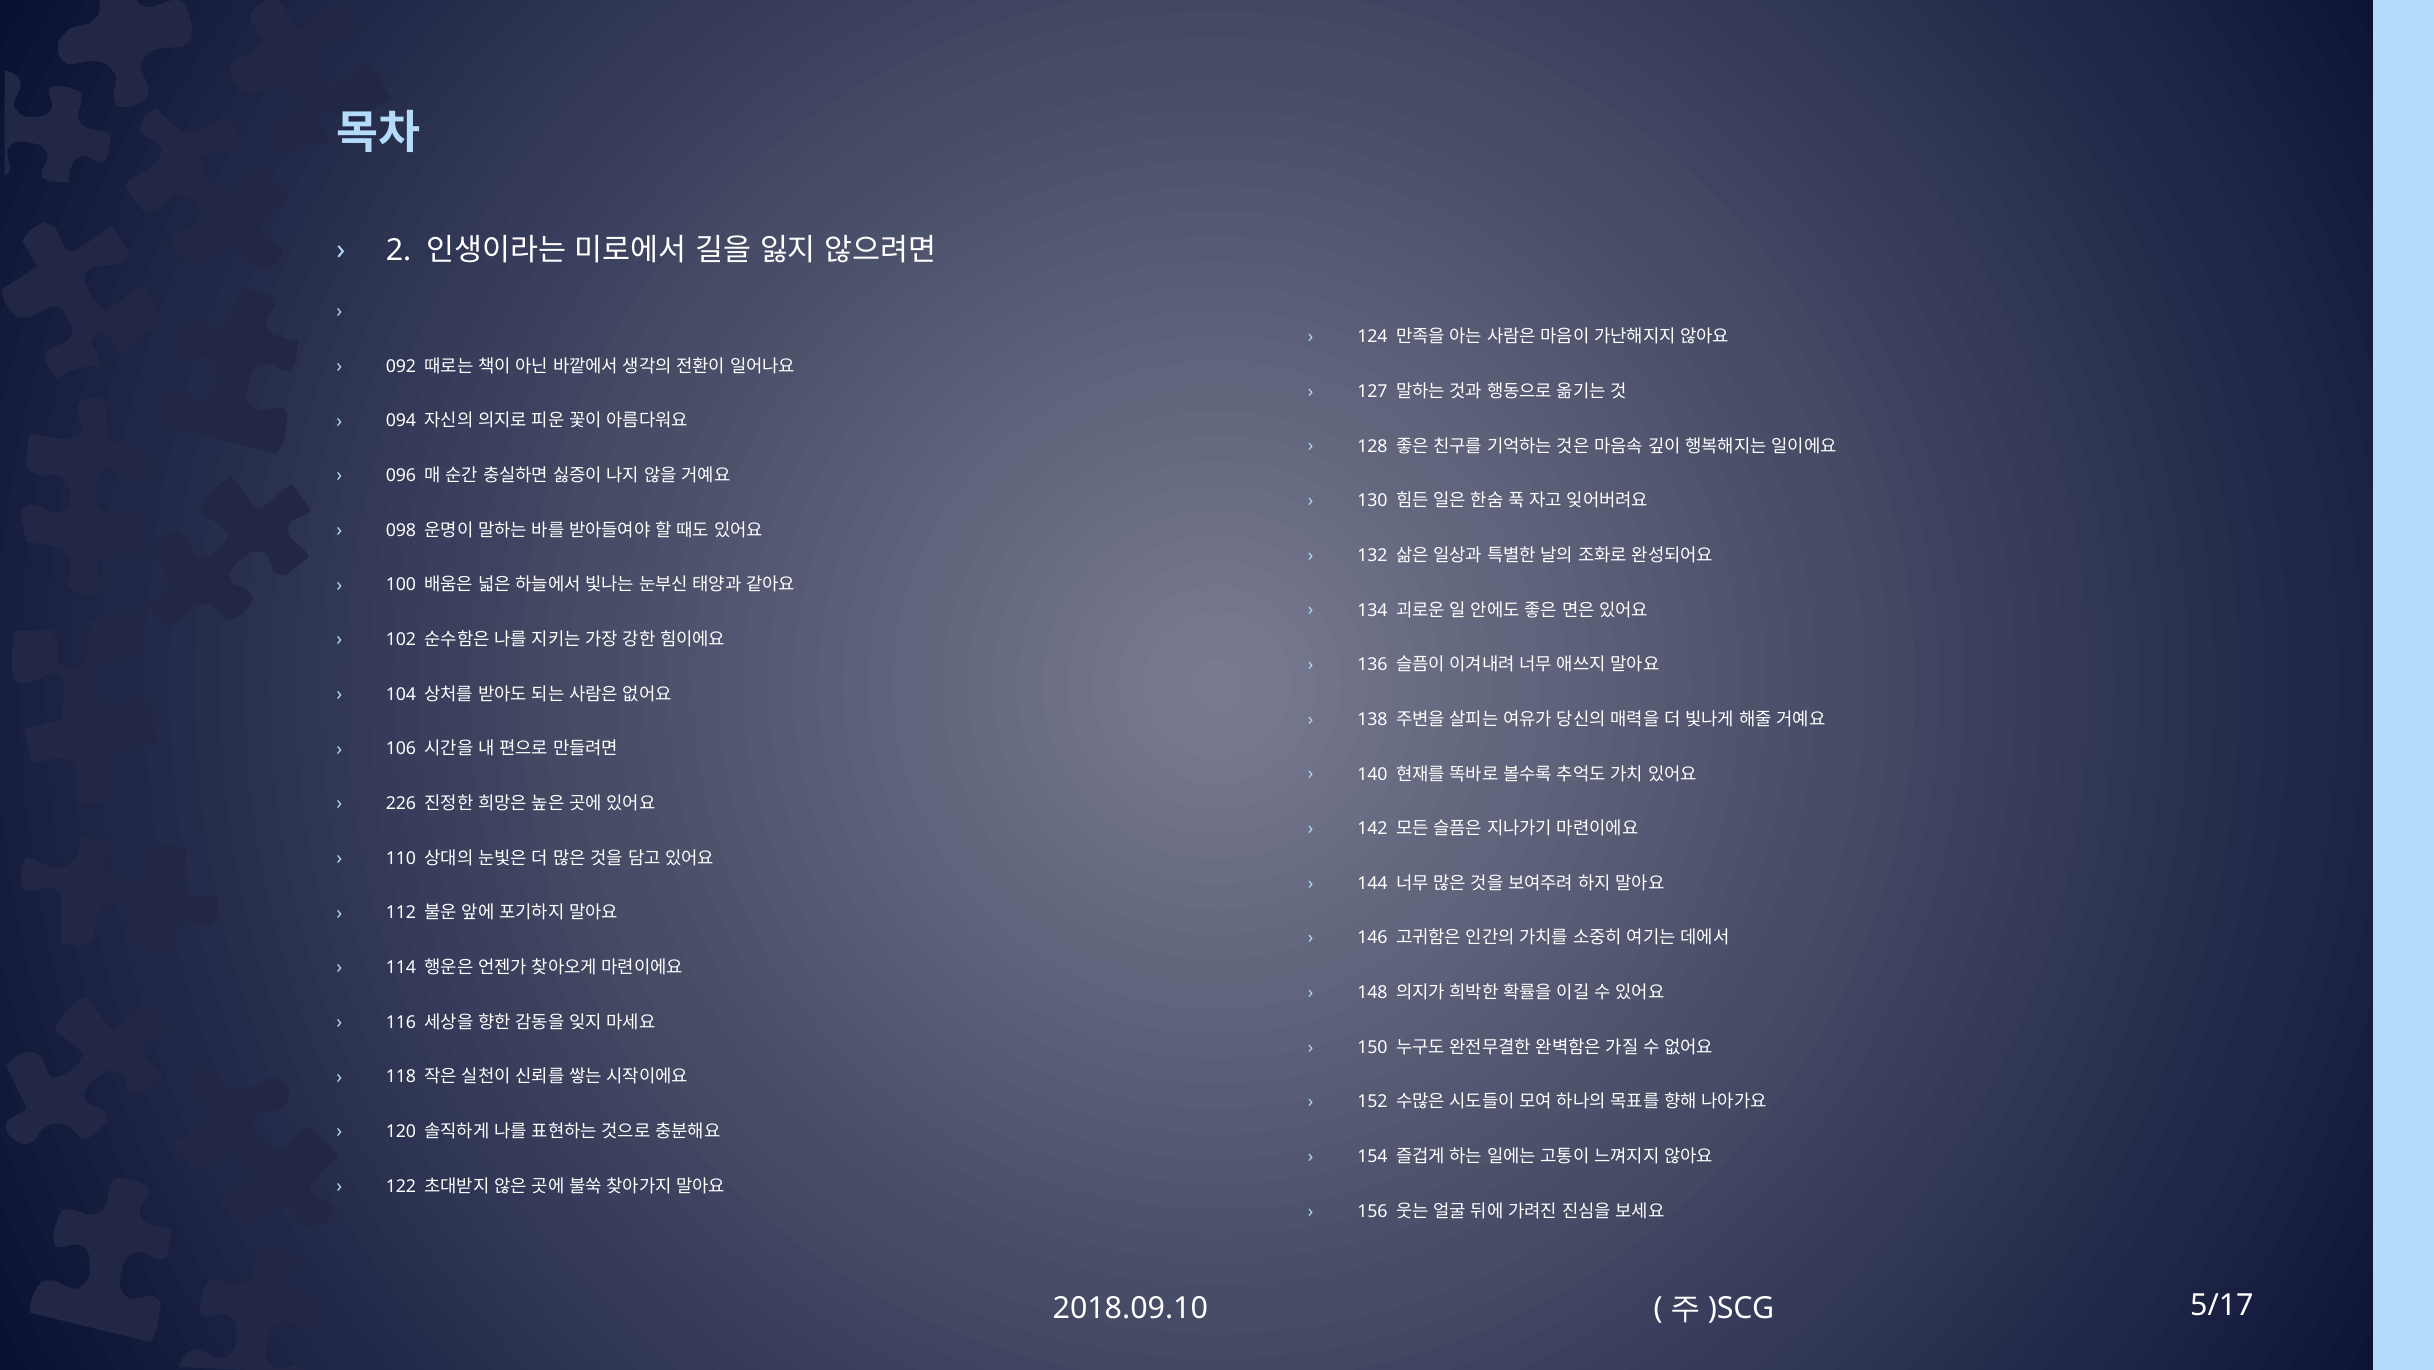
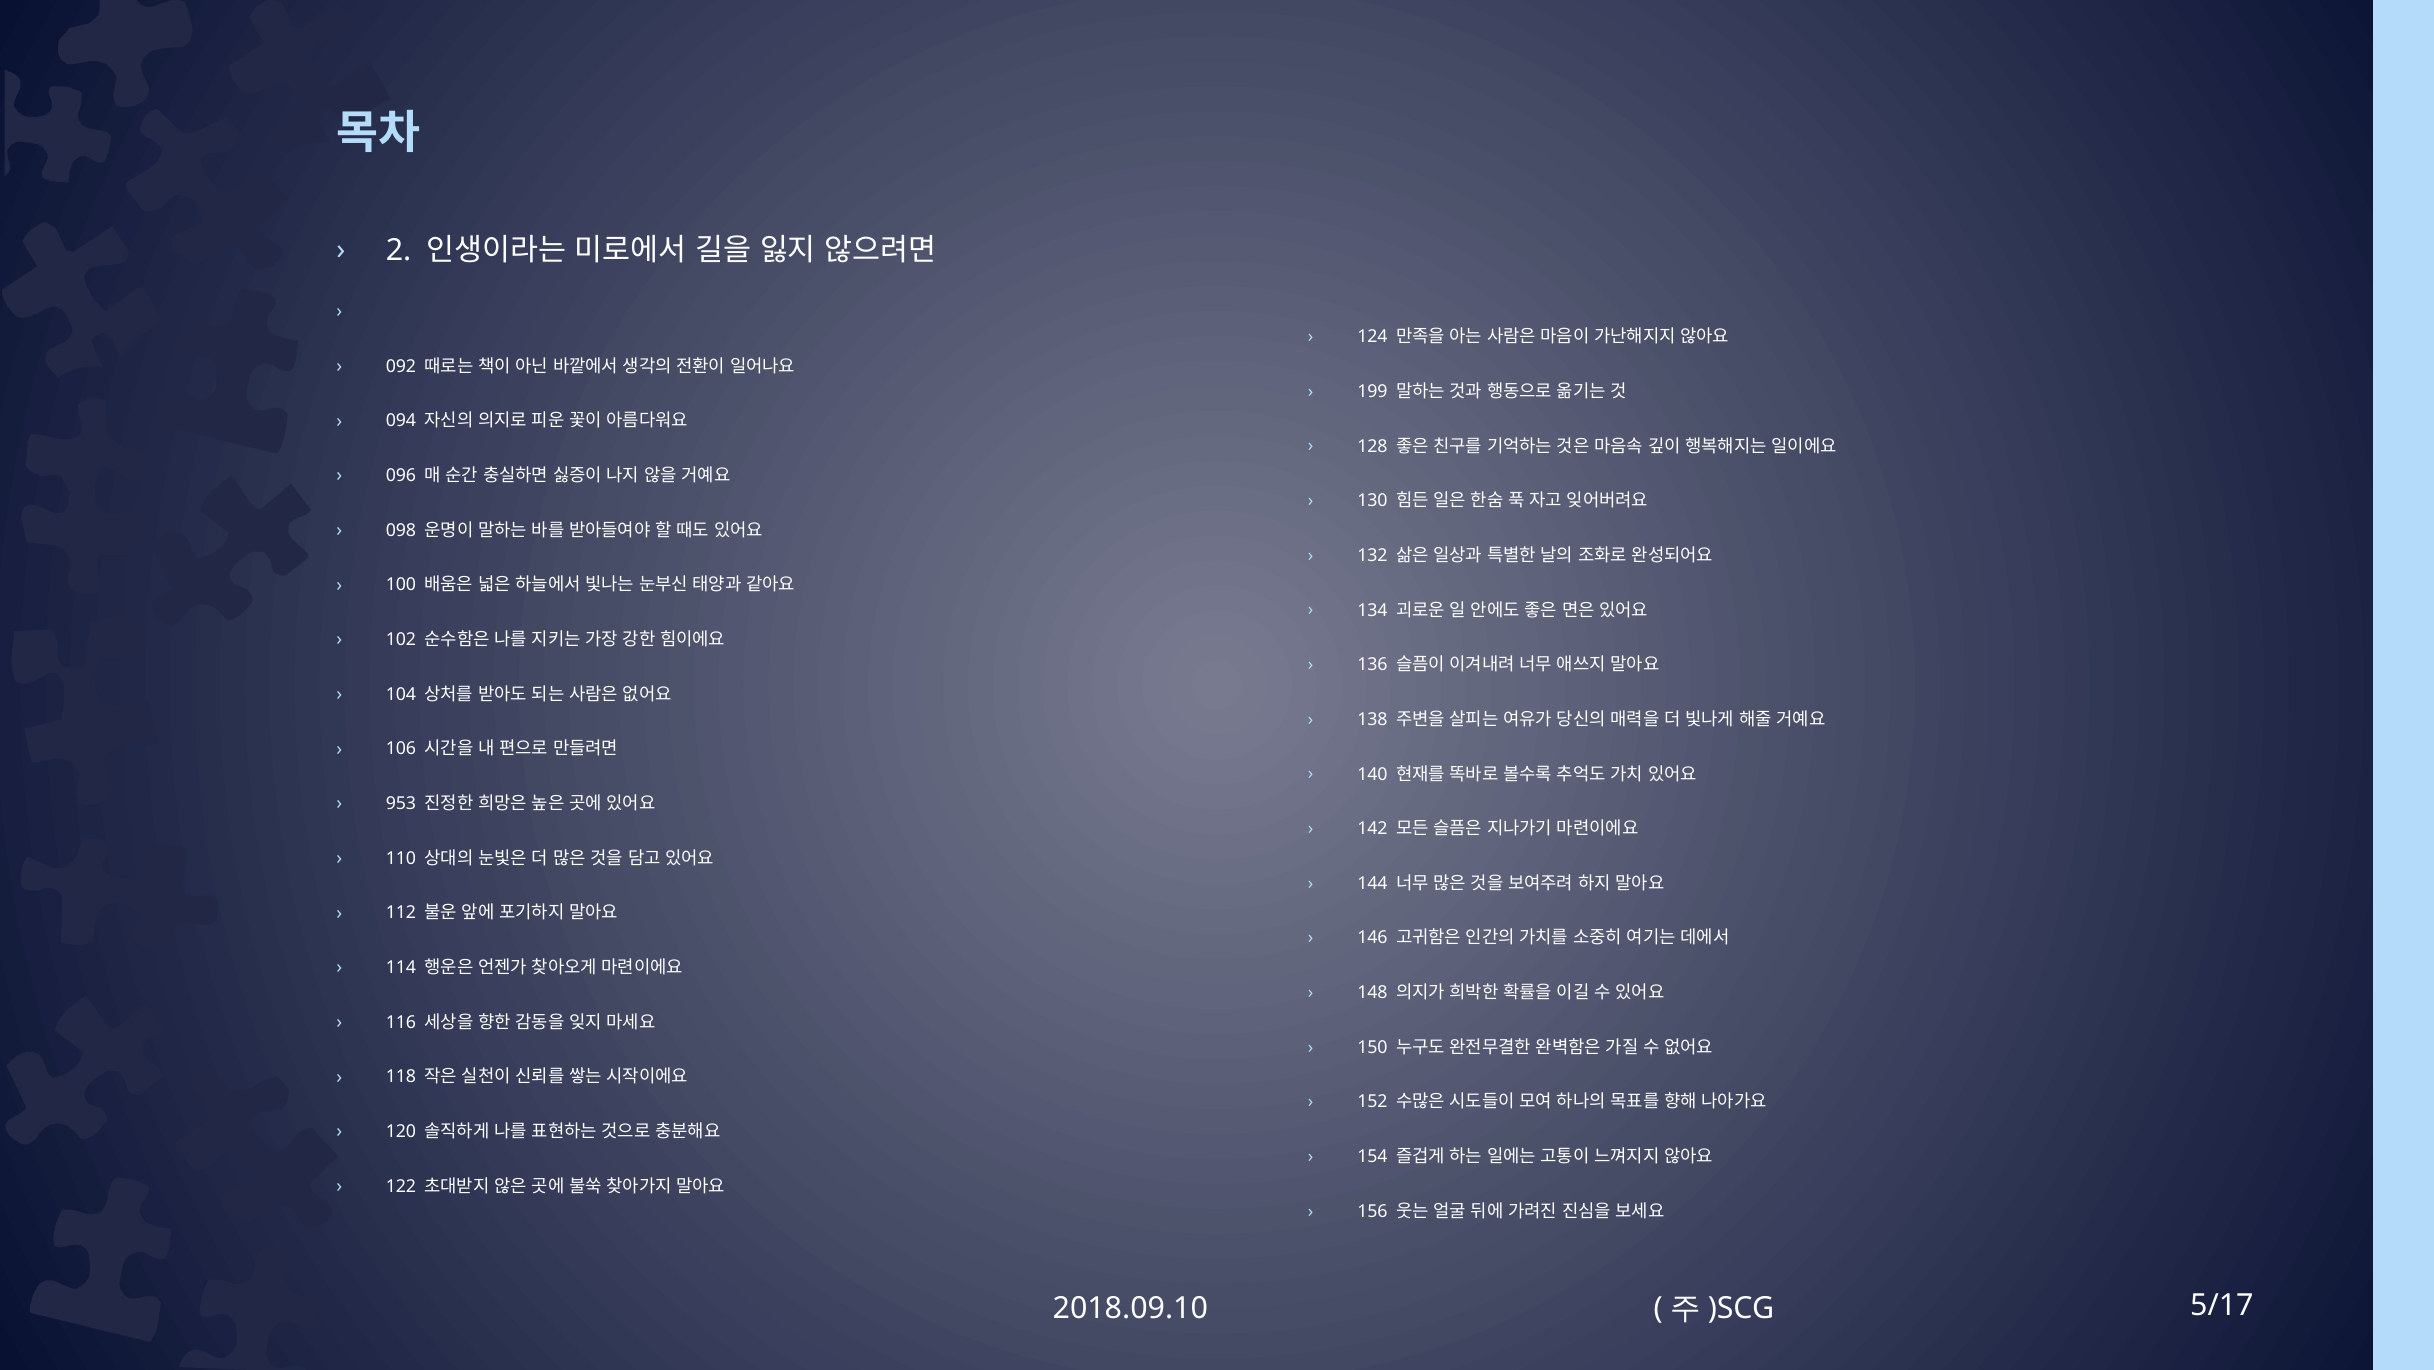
127: 127 -> 199
226: 226 -> 953
